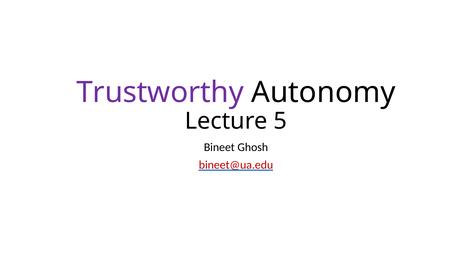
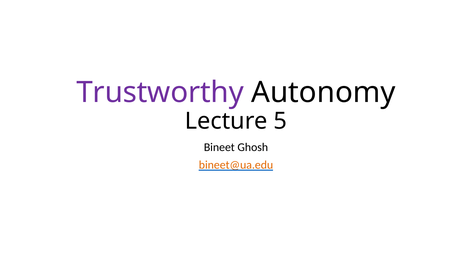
bineet@ua.edu colour: red -> orange
